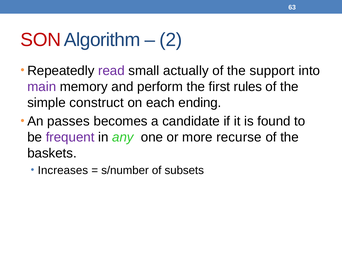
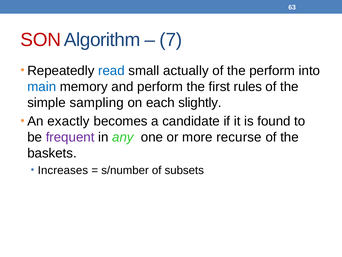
2: 2 -> 7
read colour: purple -> blue
the support: support -> perform
main colour: purple -> blue
construct: construct -> sampling
ending: ending -> slightly
passes: passes -> exactly
